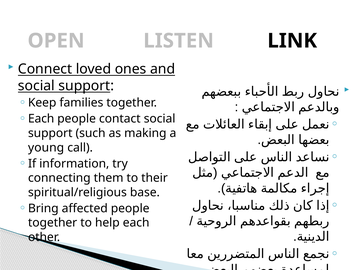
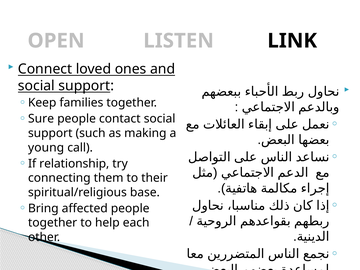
Each at (41, 119): Each -> Sure
information: information -> relationship
